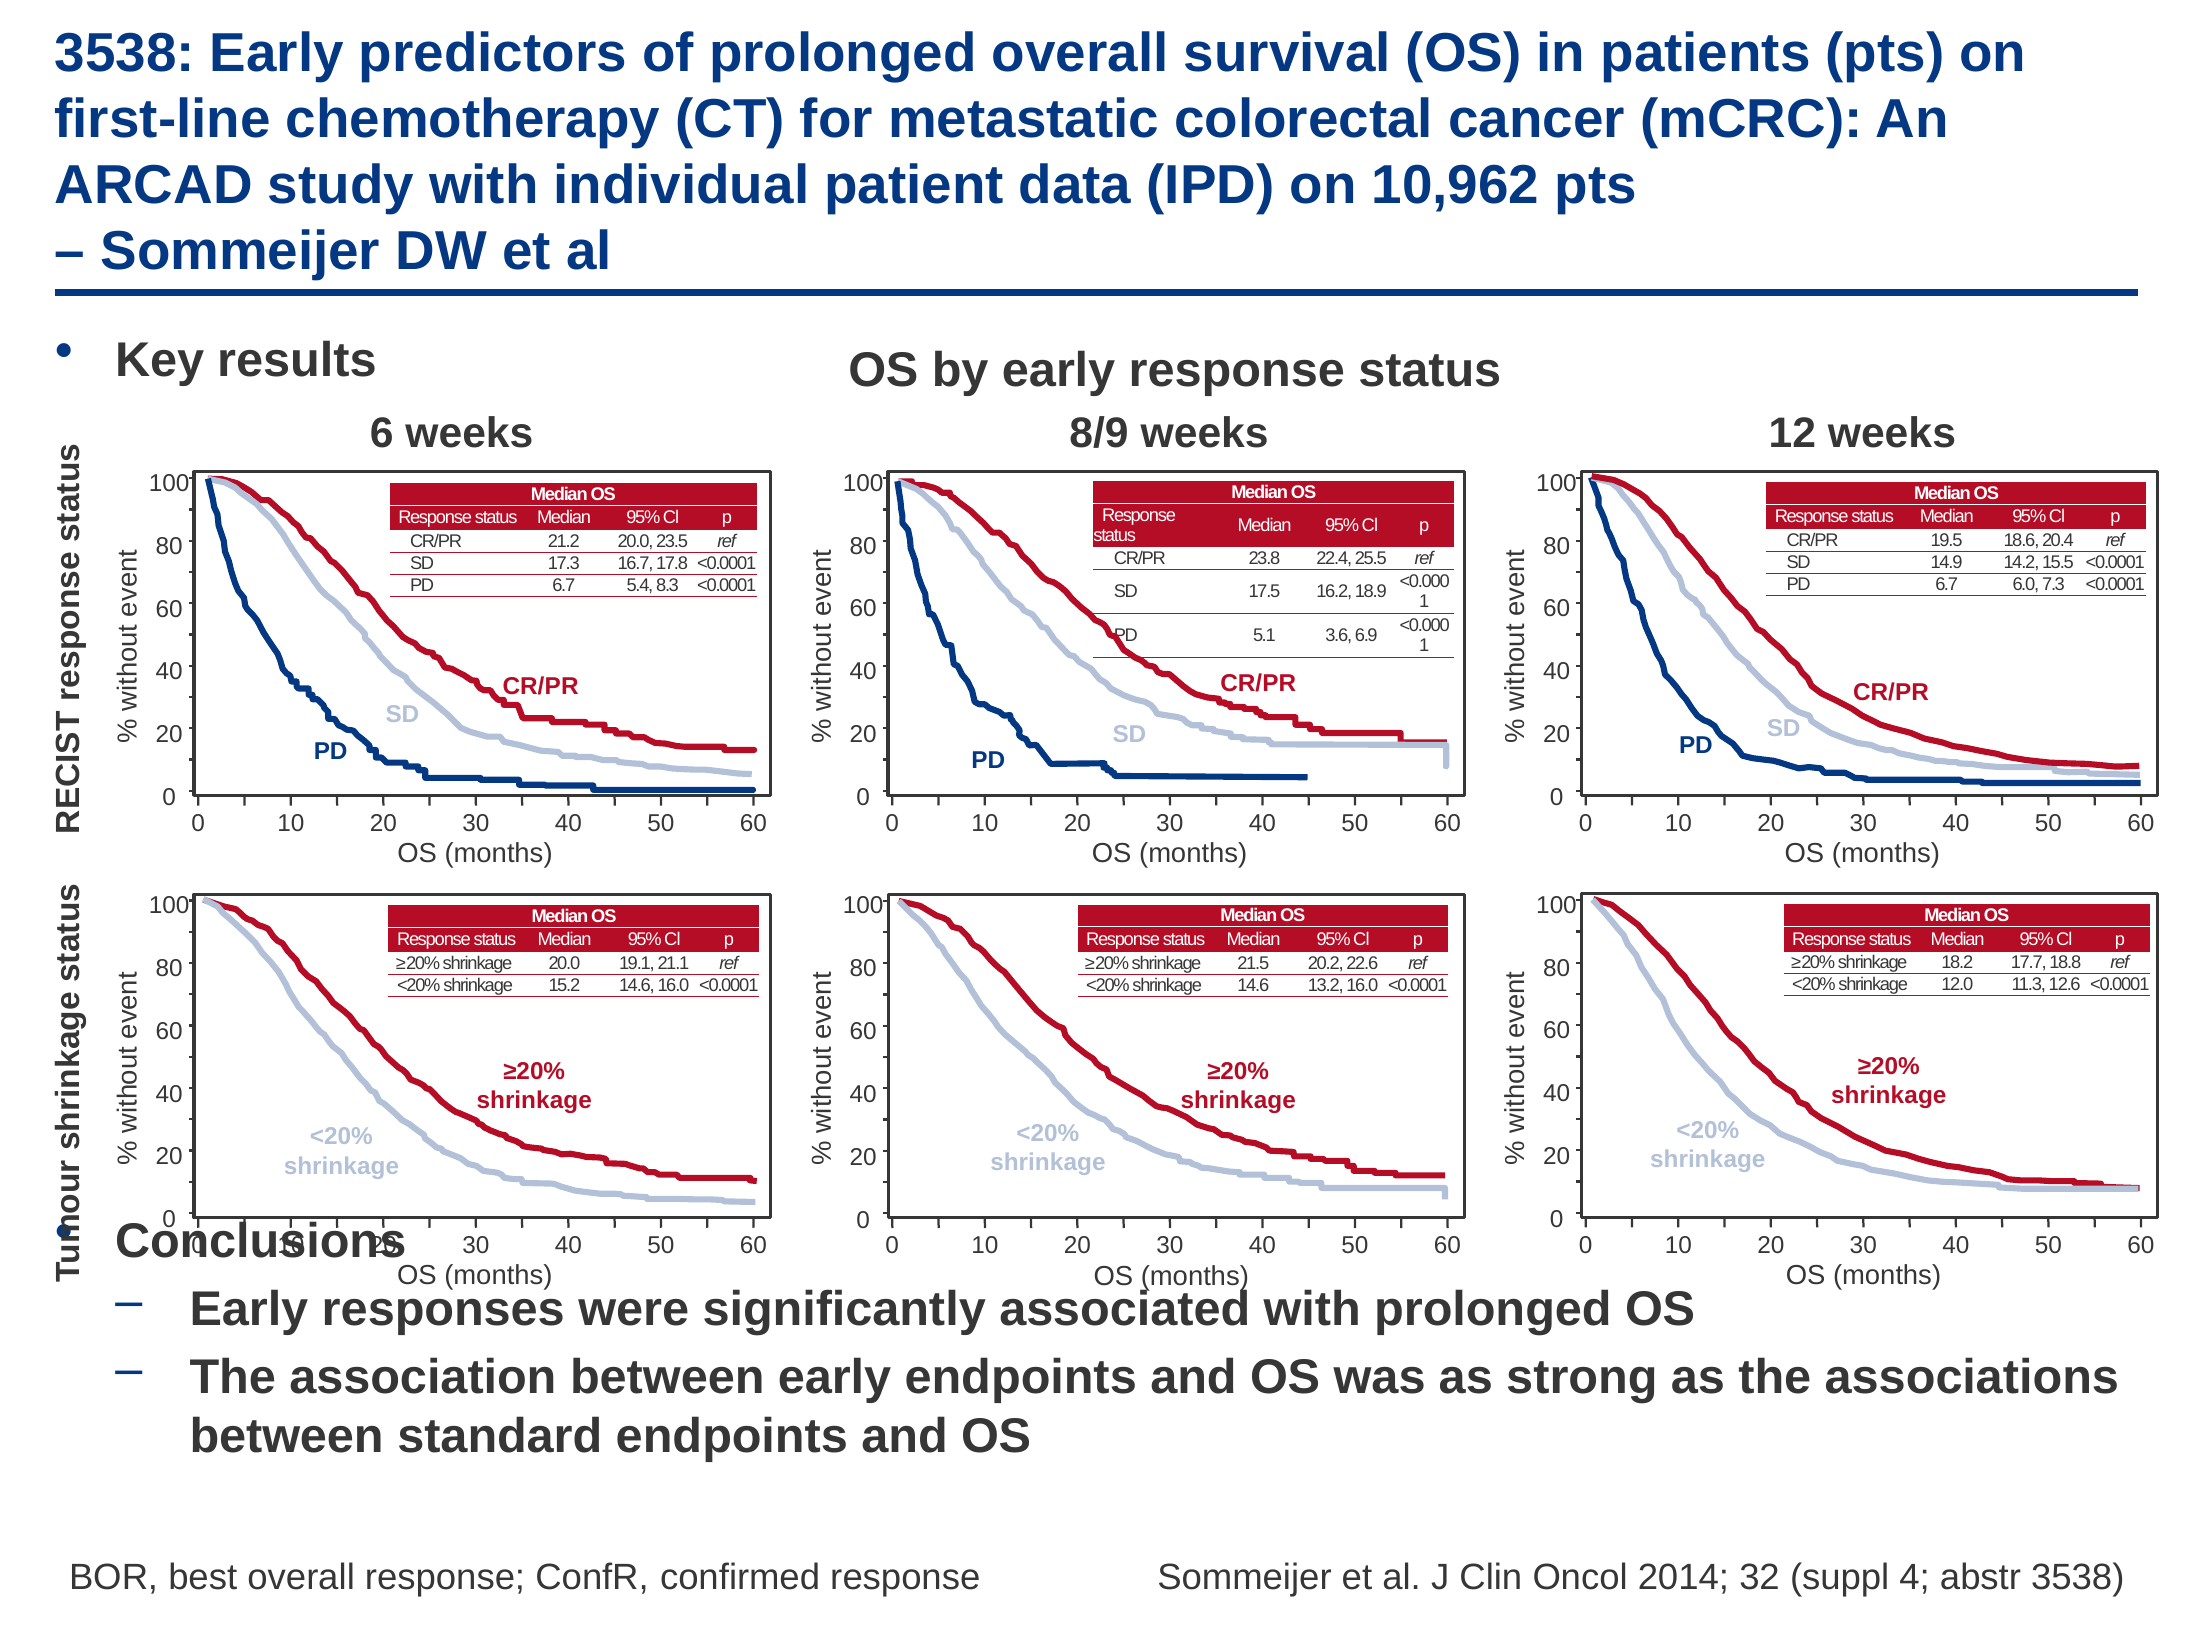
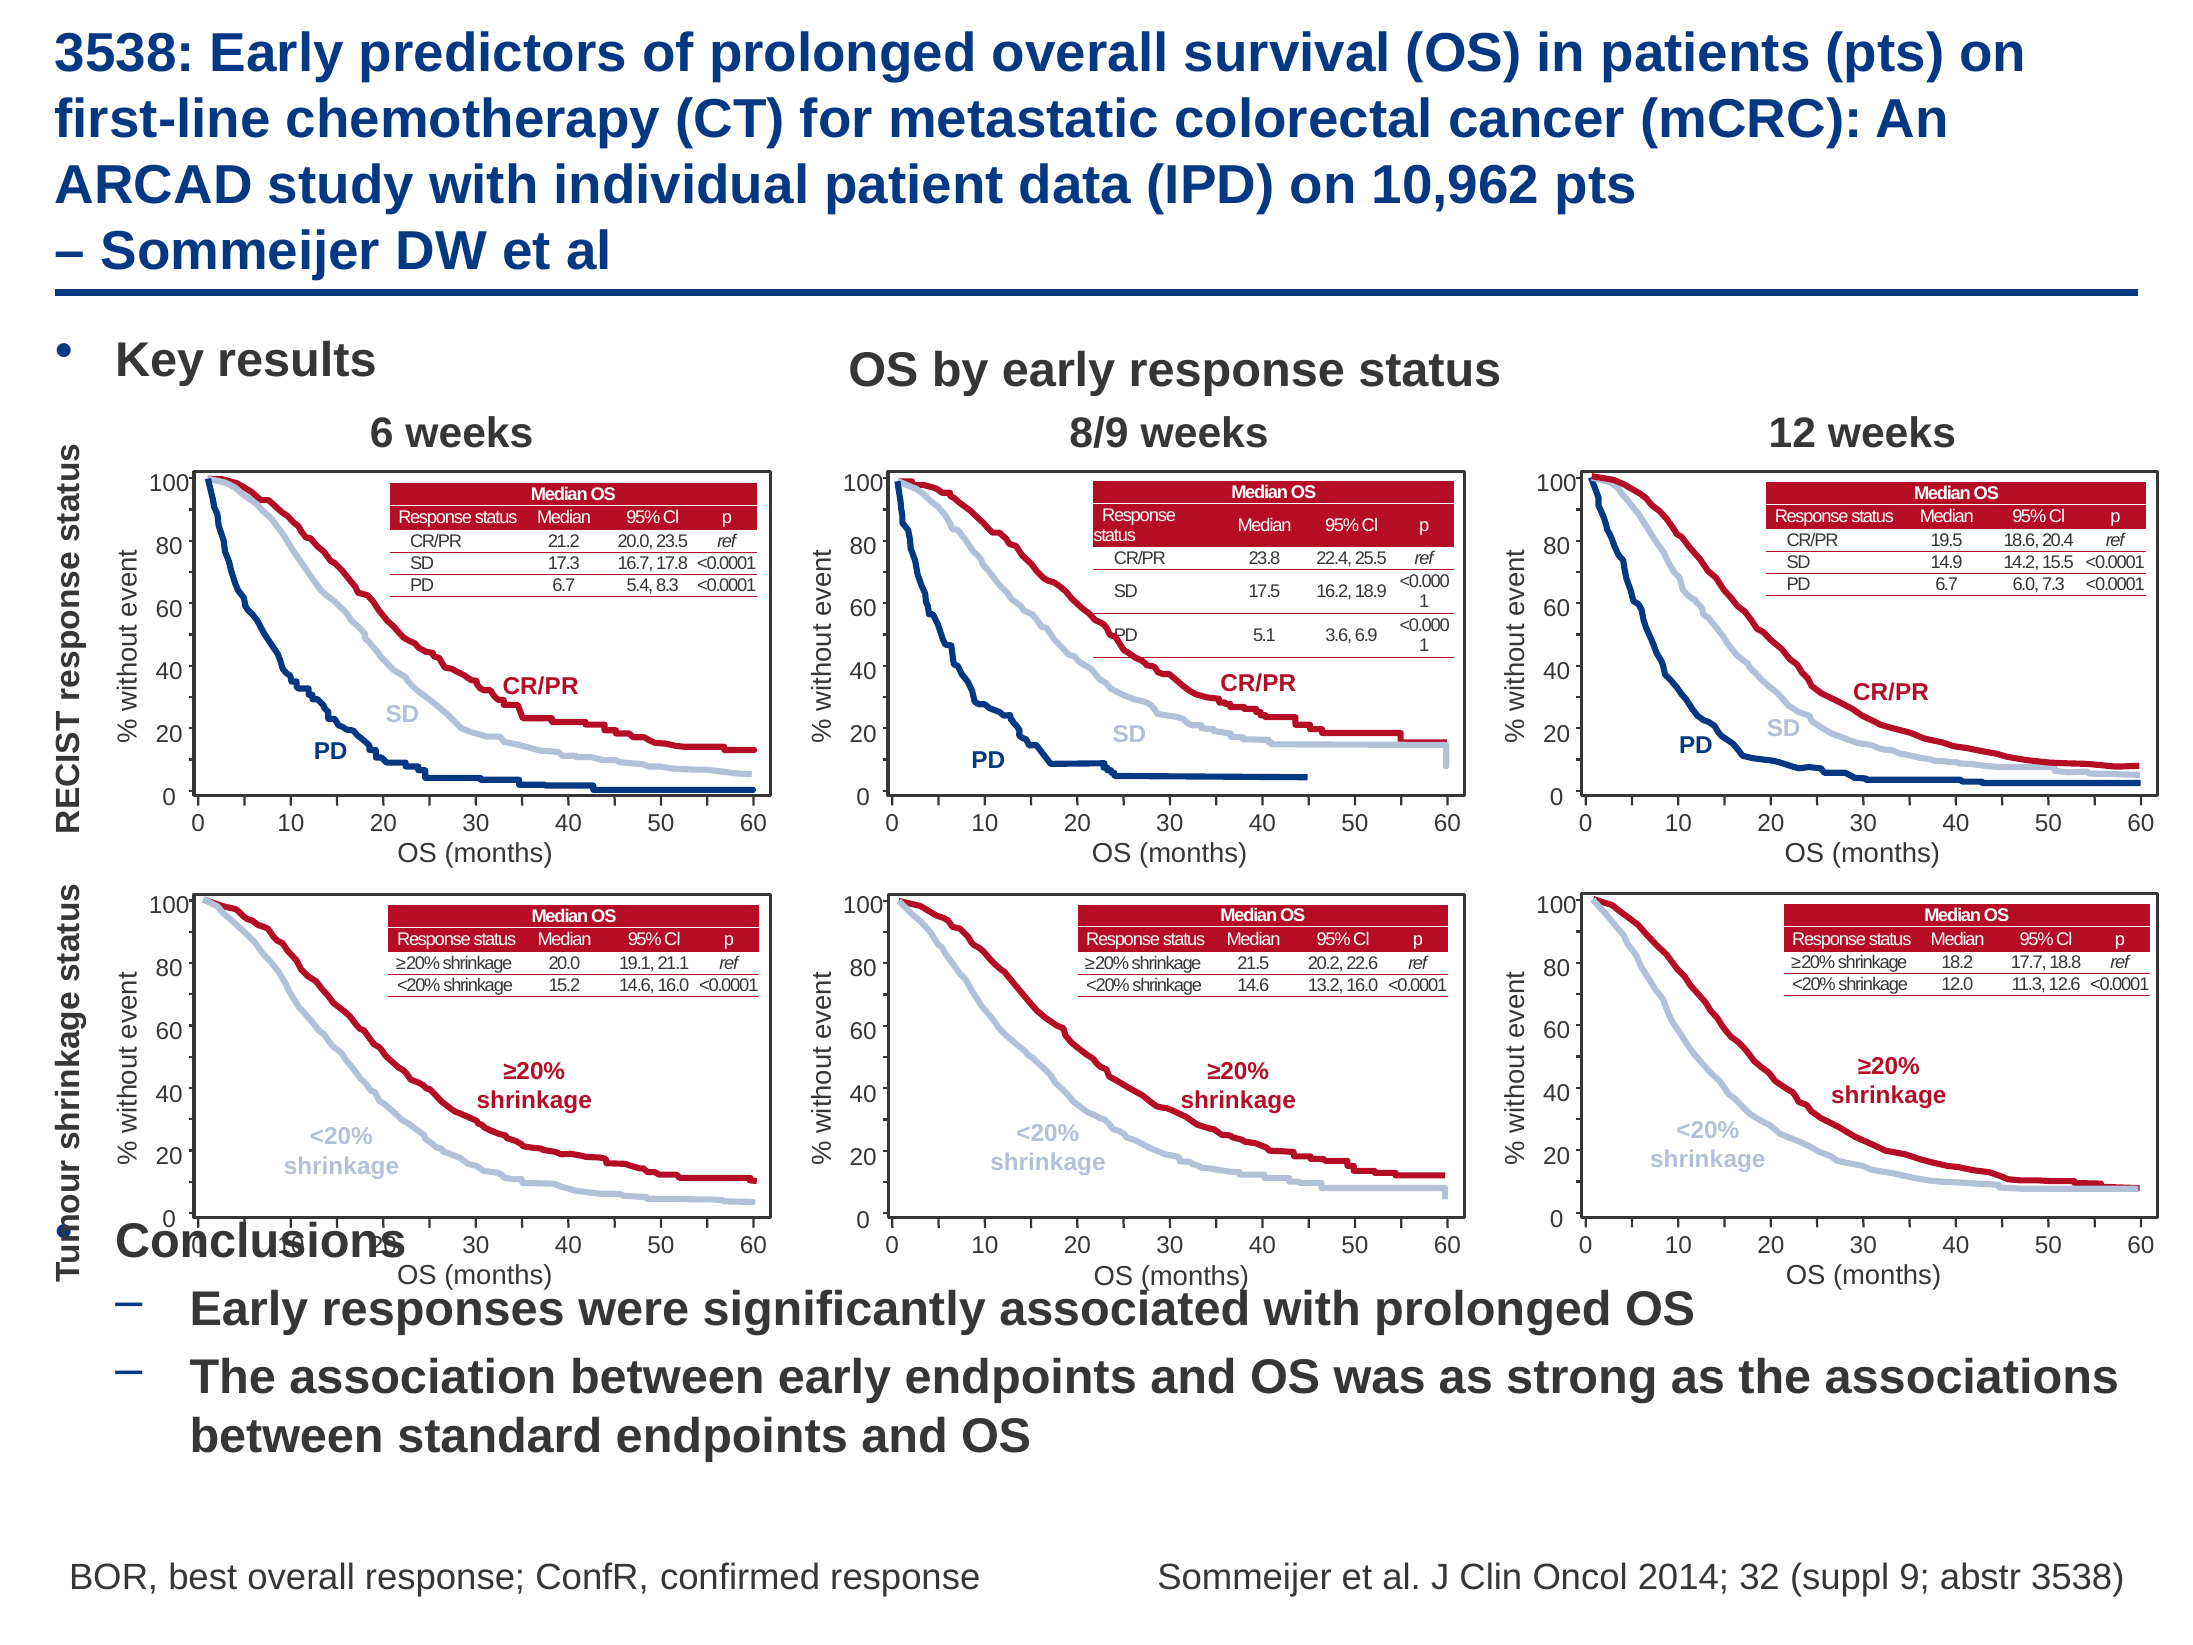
4: 4 -> 9
